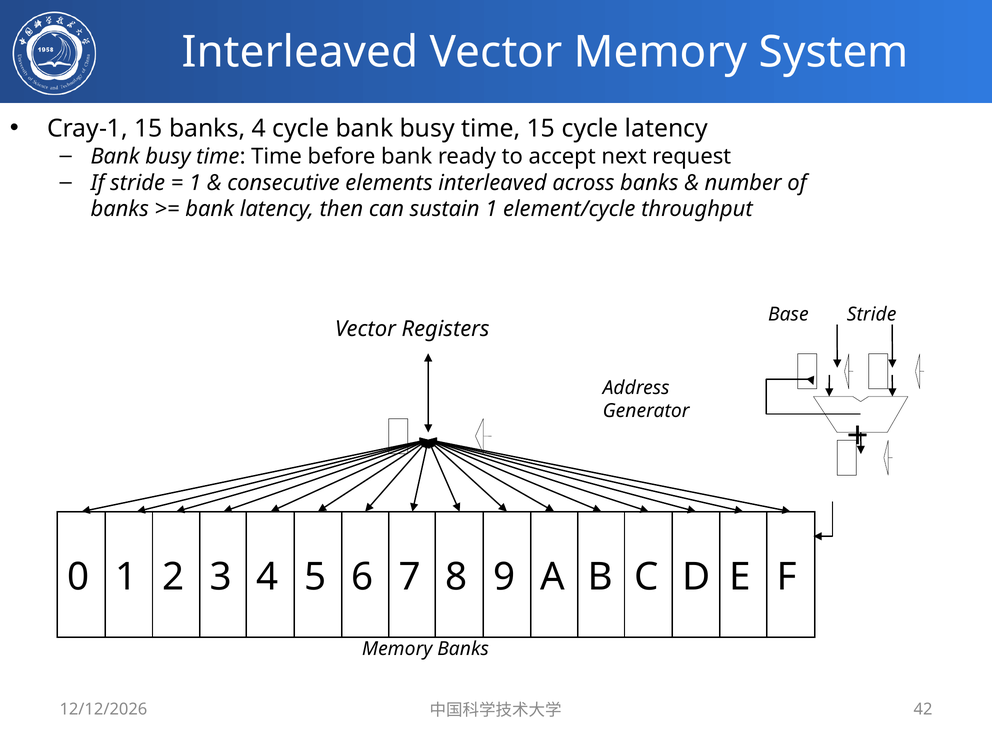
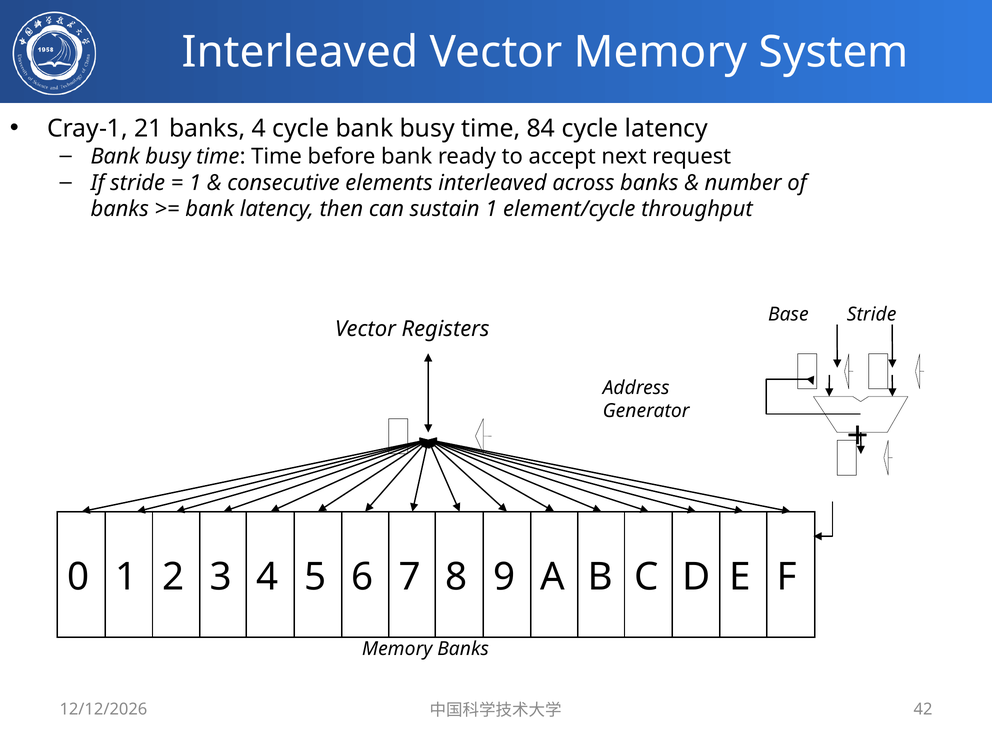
Cray-1 15: 15 -> 21
time 15: 15 -> 84
